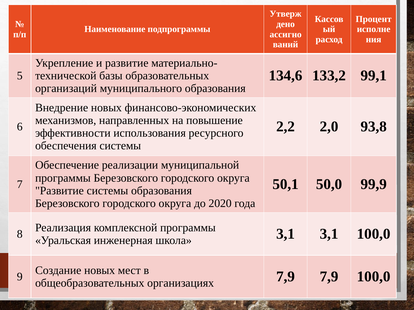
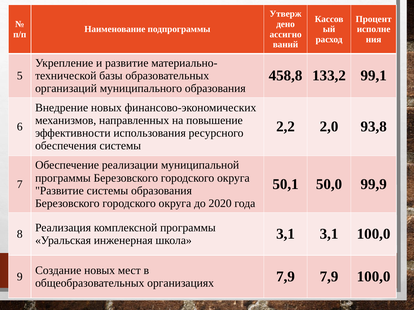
134,6: 134,6 -> 458,8
